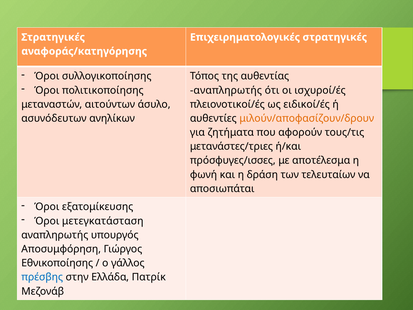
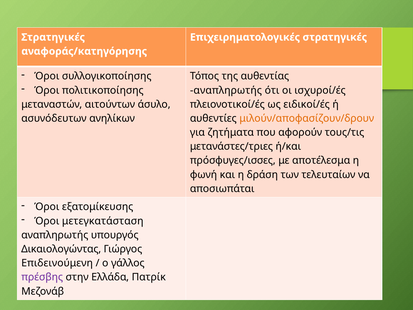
Αποσυμφόρηση: Αποσυμφόρηση -> Δικαιολογώντας
Εθνικοποίησης: Εθνικοποίησης -> Επιδεινούμενη
πρέσβης colour: blue -> purple
